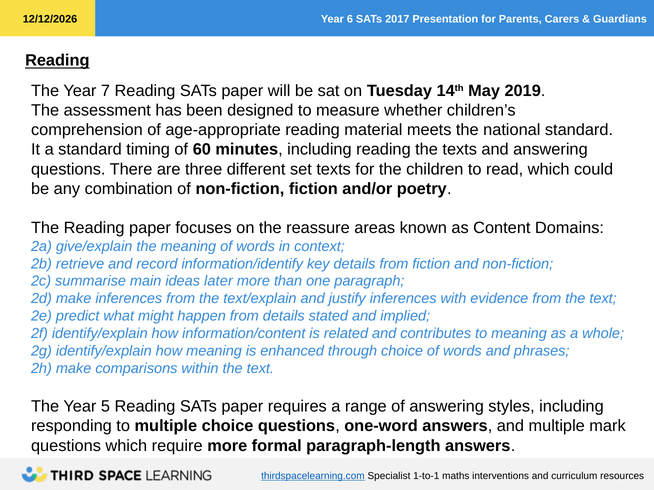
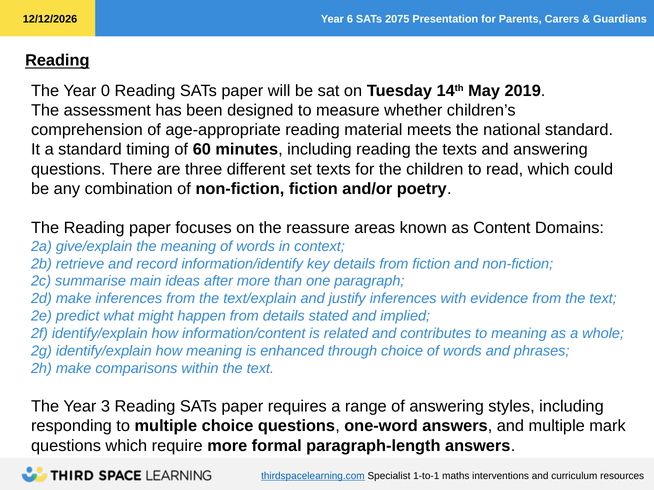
2017: 2017 -> 2075
7: 7 -> 0
later: later -> after
5: 5 -> 3
